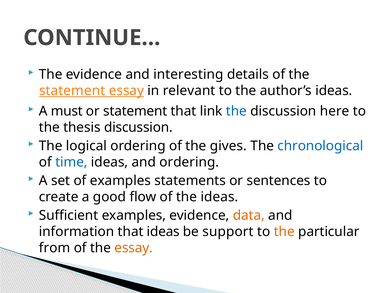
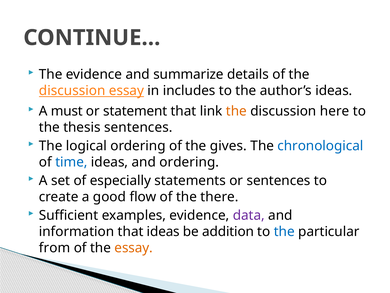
interesting: interesting -> summarize
statement at (72, 90): statement -> discussion
relevant: relevant -> includes
the at (236, 111) colour: blue -> orange
thesis discussion: discussion -> sentences
of examples: examples -> especially
the ideas: ideas -> there
data colour: orange -> purple
support: support -> addition
the at (284, 231) colour: orange -> blue
